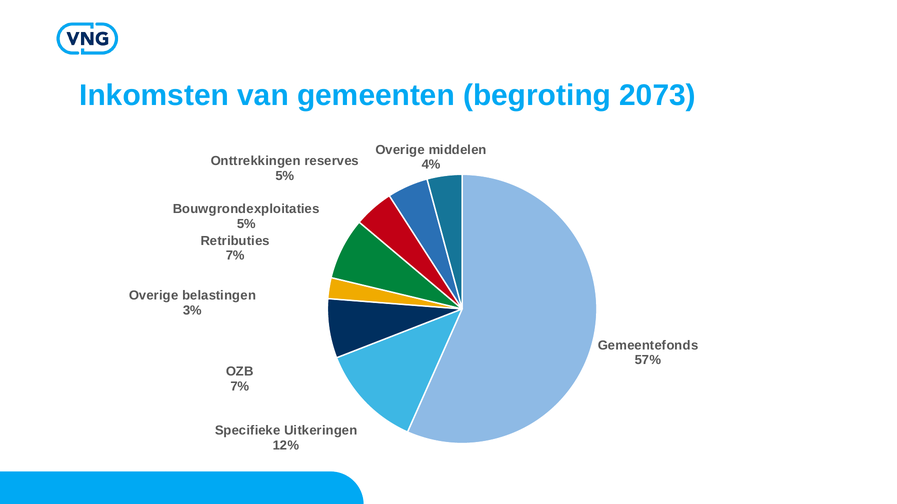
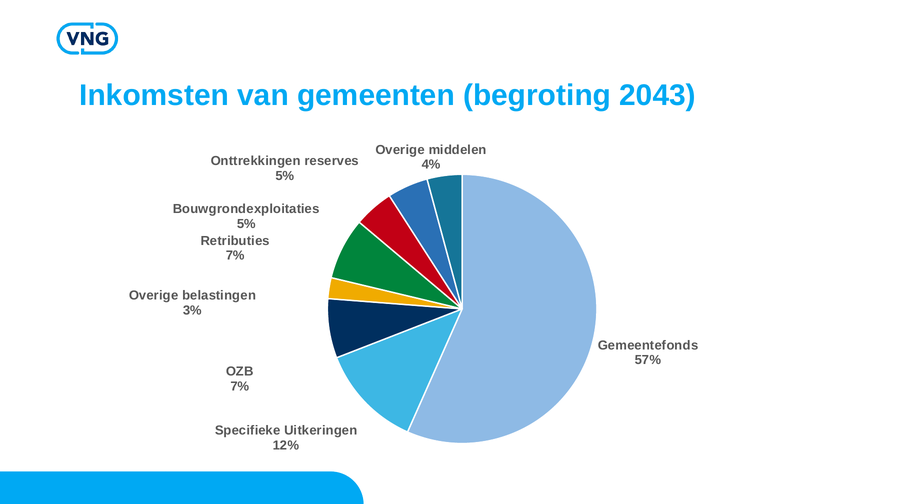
2073: 2073 -> 2043
